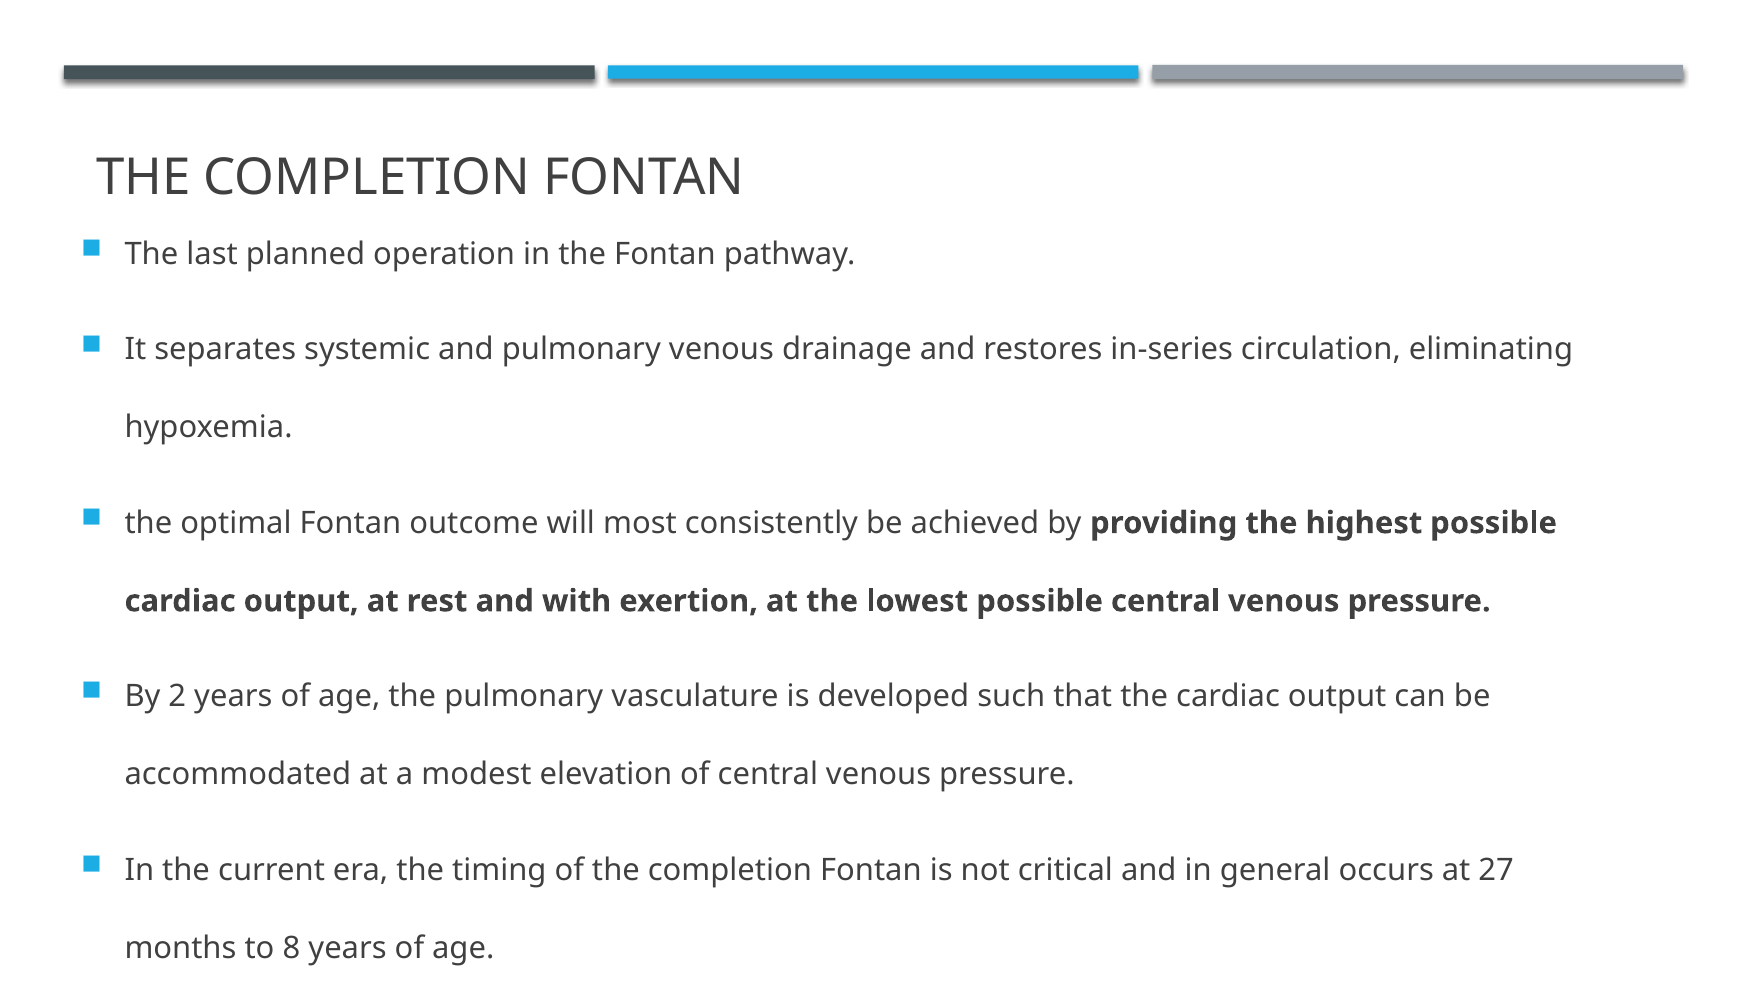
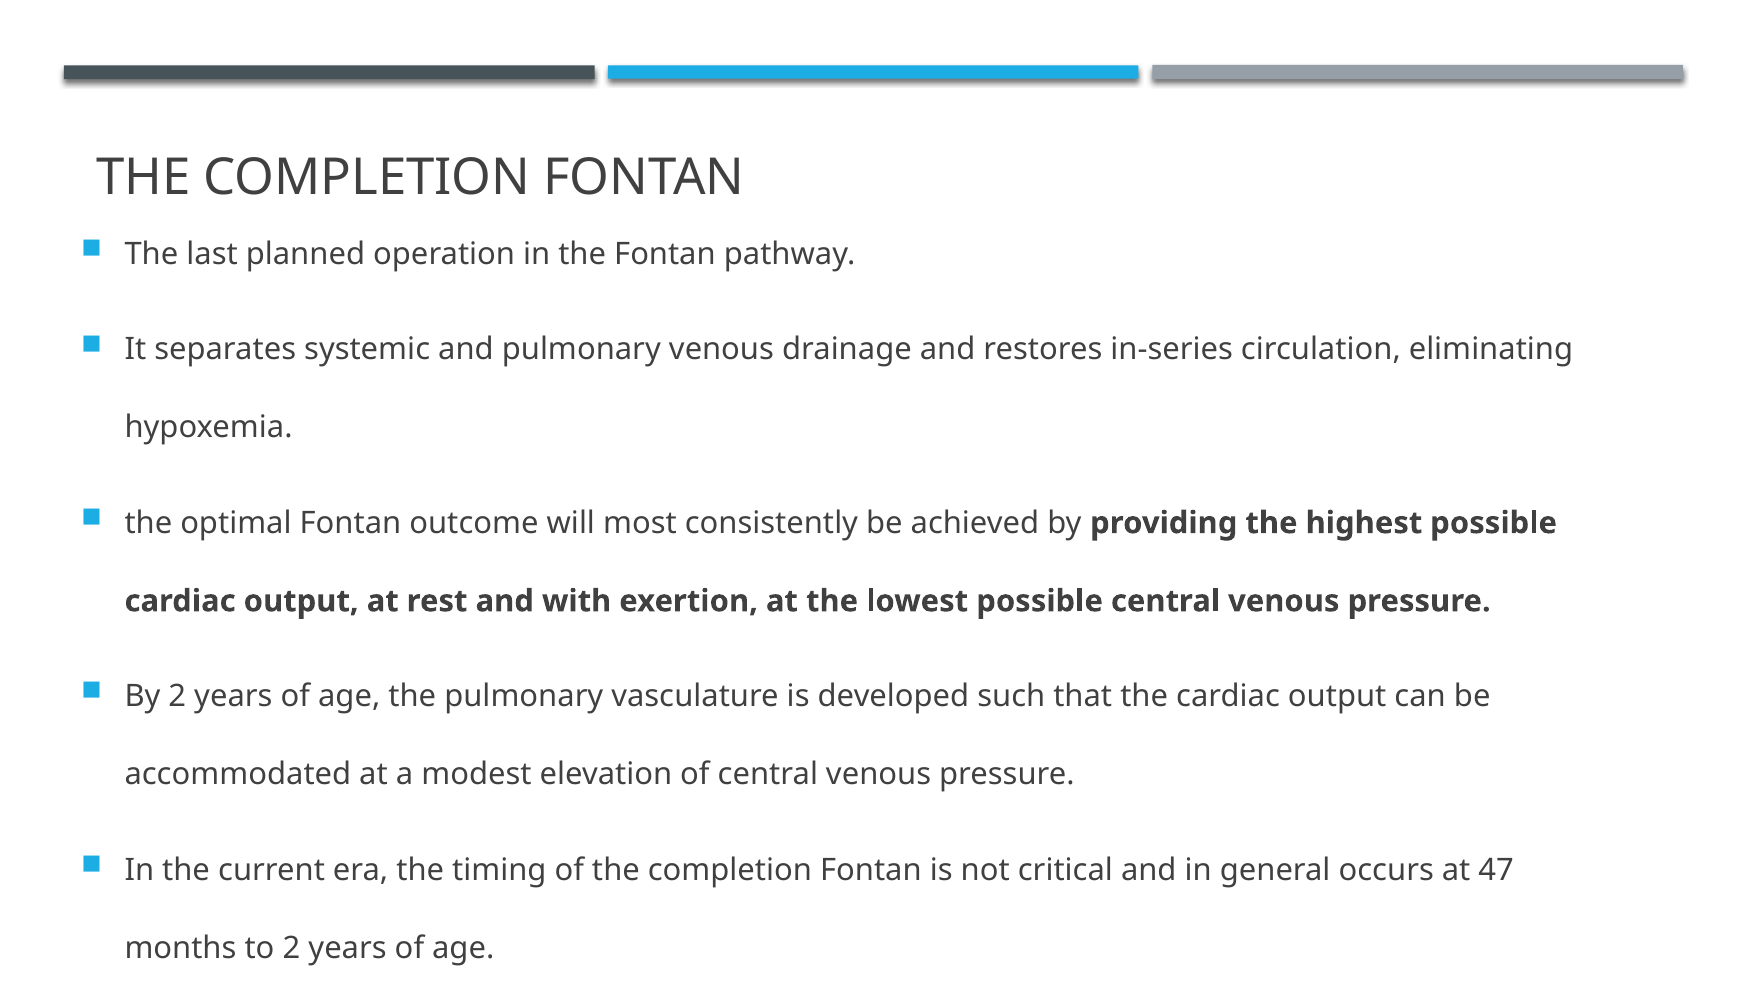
27: 27 -> 47
to 8: 8 -> 2
